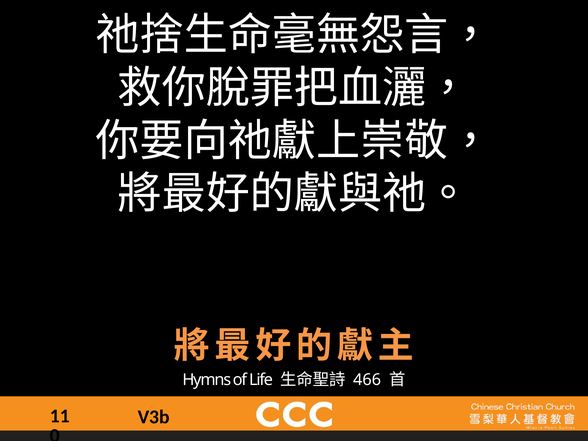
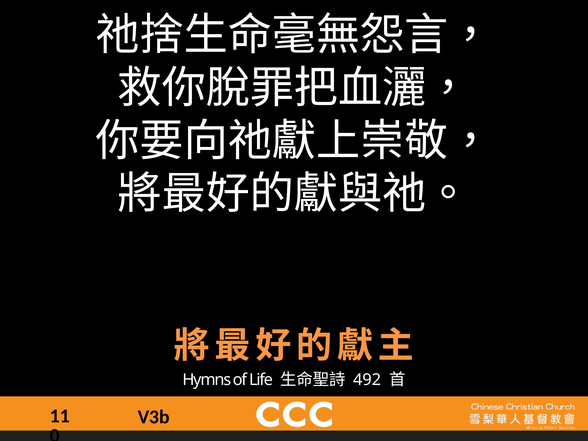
466: 466 -> 492
